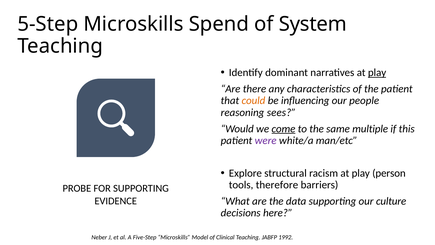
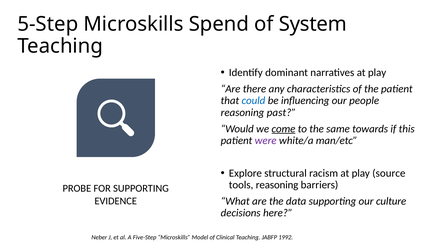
play at (377, 73) underline: present -> none
could colour: orange -> blue
sees: sees -> past
multiple: multiple -> towards
person: person -> source
tools therefore: therefore -> reasoning
